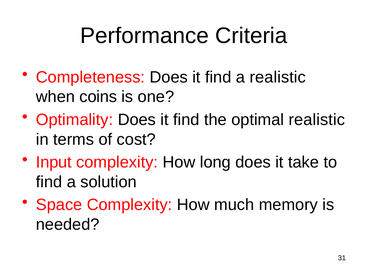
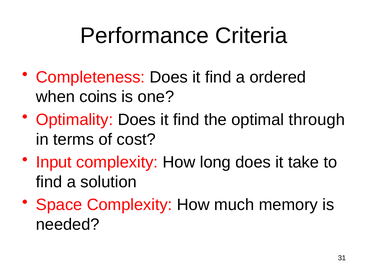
a realistic: realistic -> ordered
optimal realistic: realistic -> through
